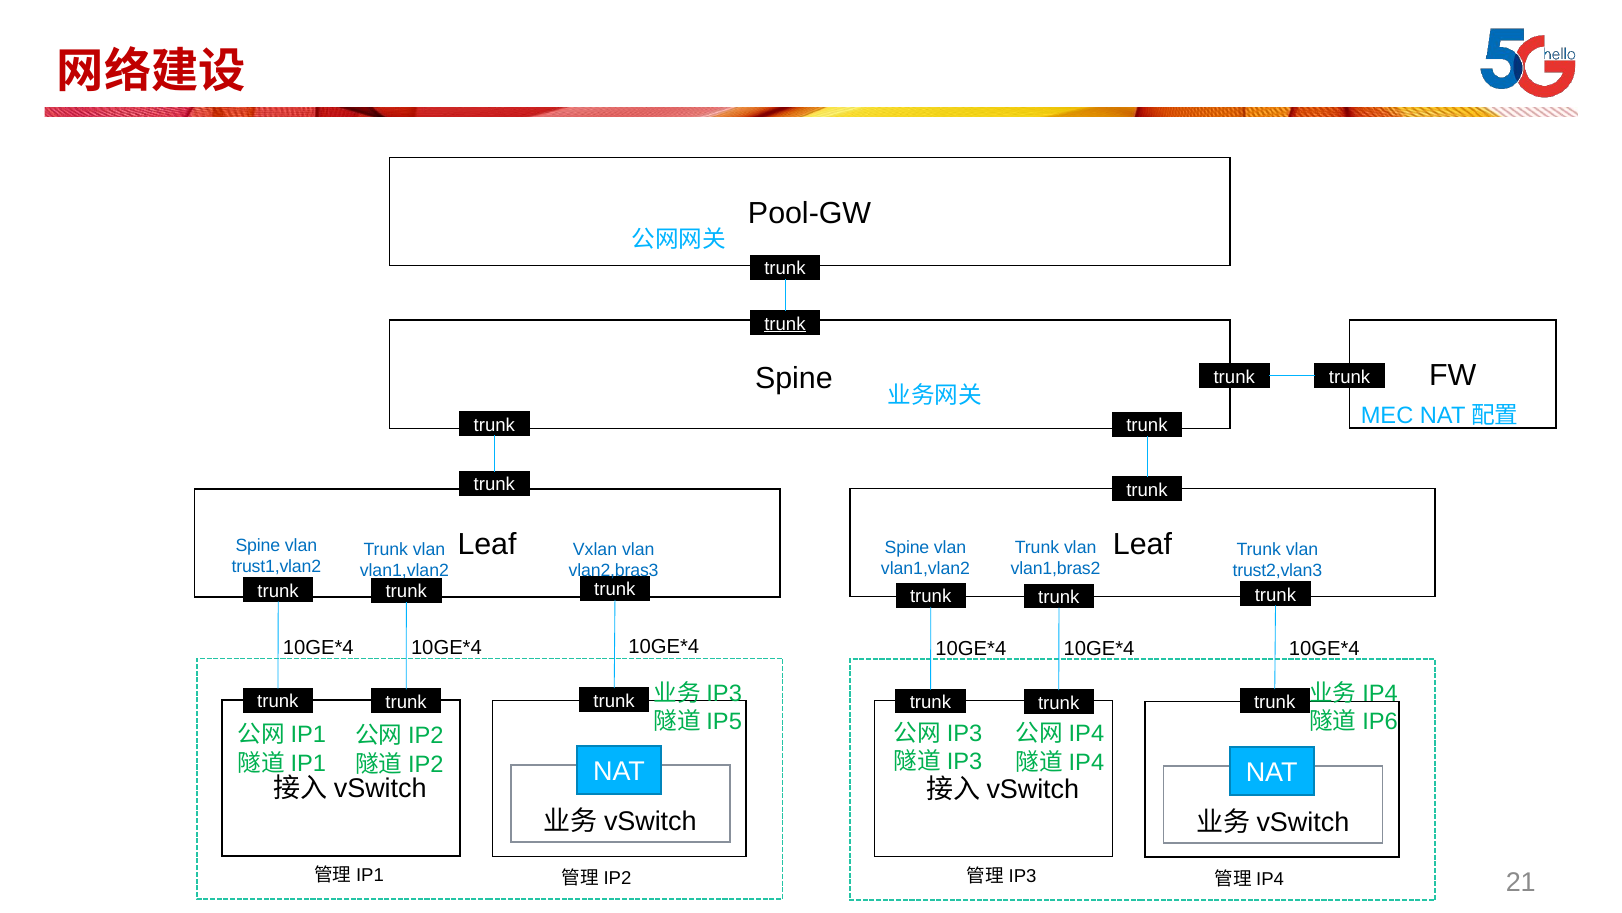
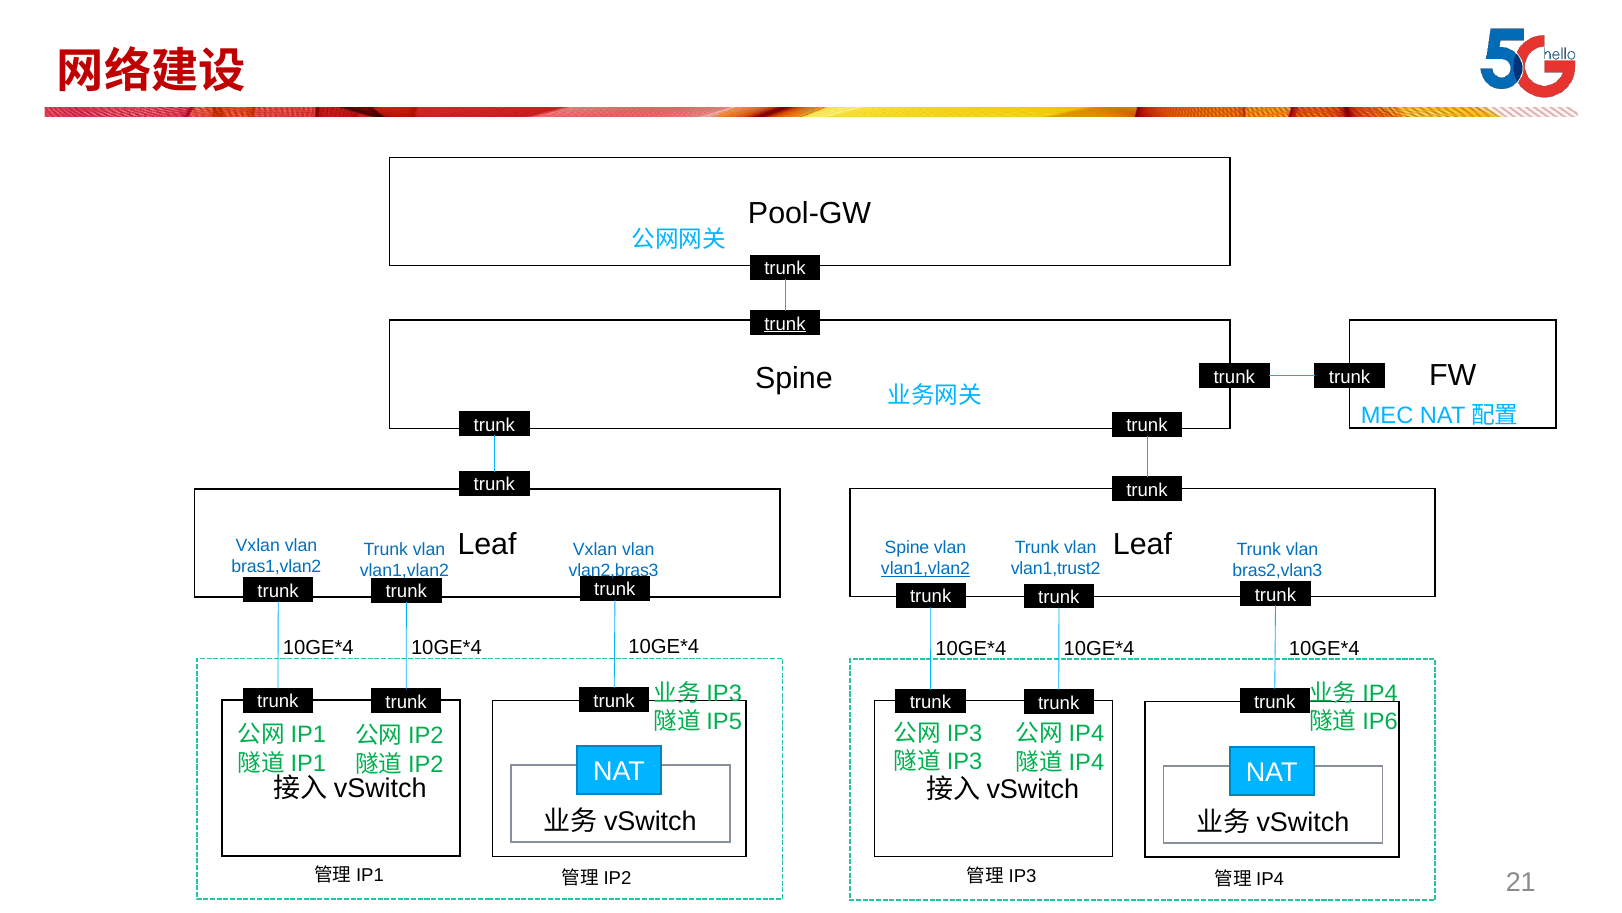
Spine at (258, 545): Spine -> Vxlan
trust1,vlan2: trust1,vlan2 -> bras1,vlan2
vlan1,vlan2 at (925, 569) underline: none -> present
vlan1,bras2: vlan1,bras2 -> vlan1,trust2
trust2,vlan3: trust2,vlan3 -> bras2,vlan3
